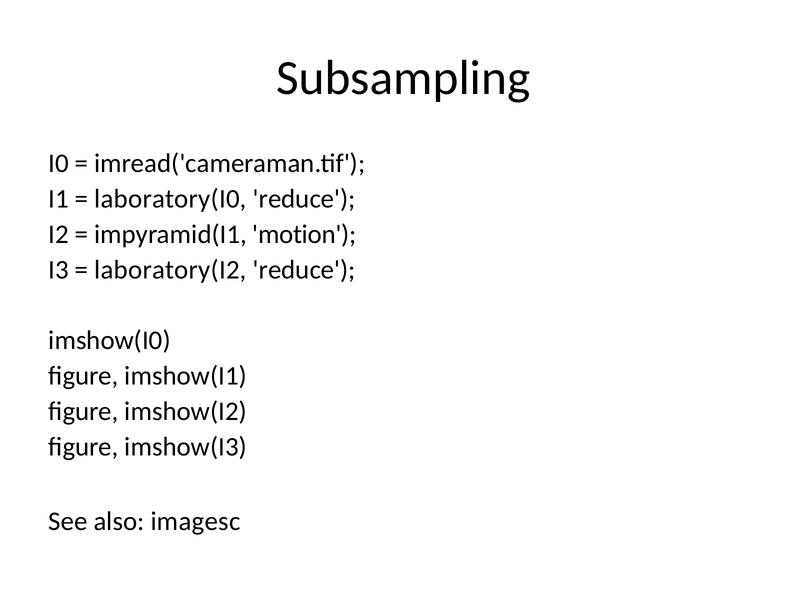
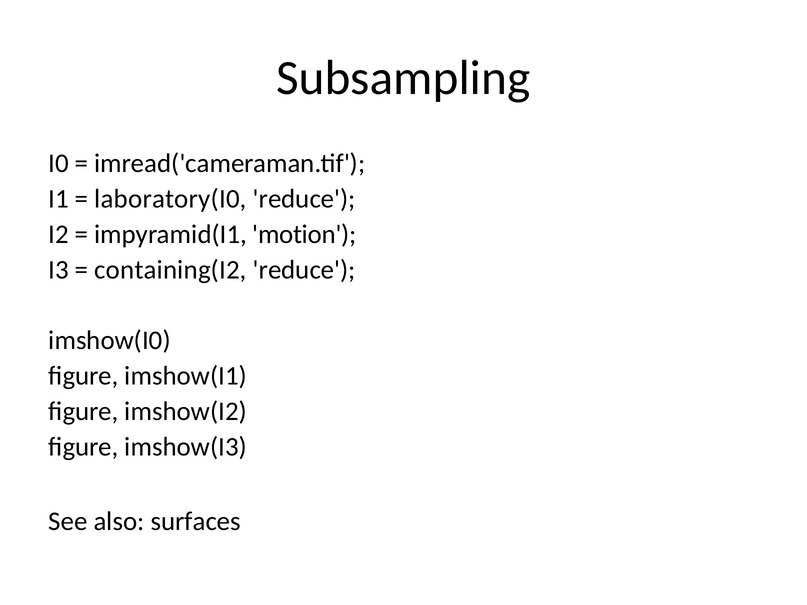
laboratory(I2: laboratory(I2 -> containing(I2
imagesc: imagesc -> surfaces
